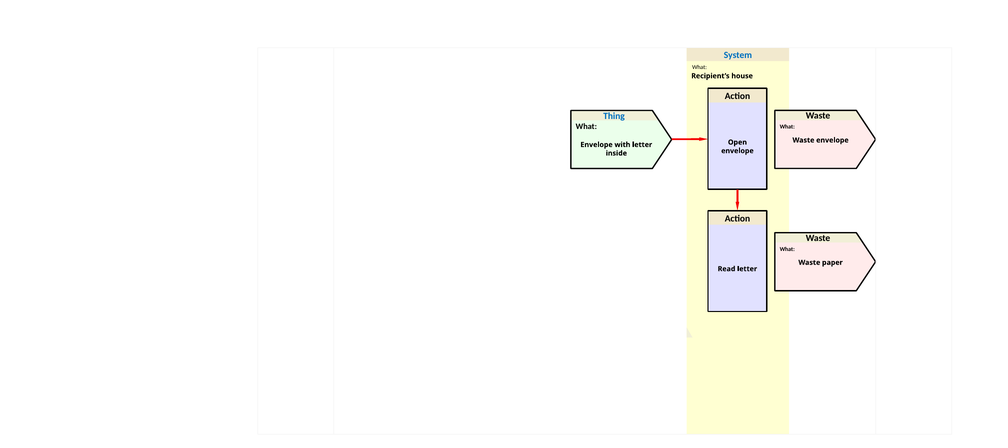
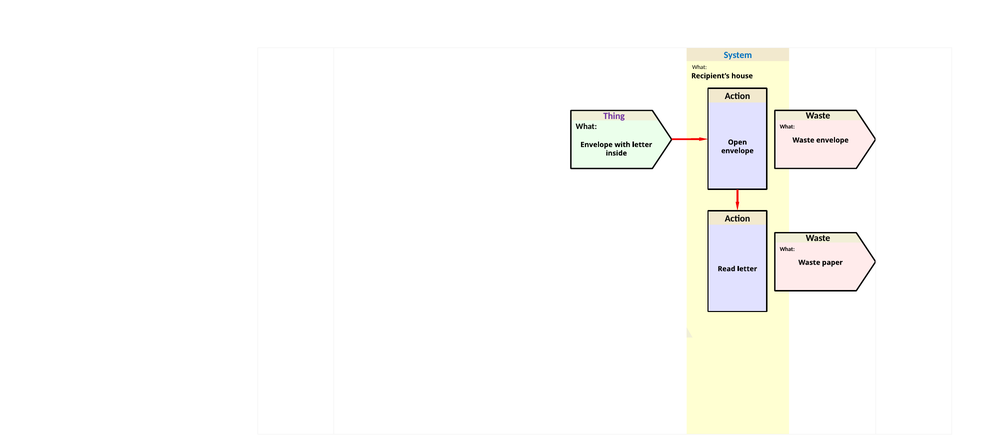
Thing colour: blue -> purple
